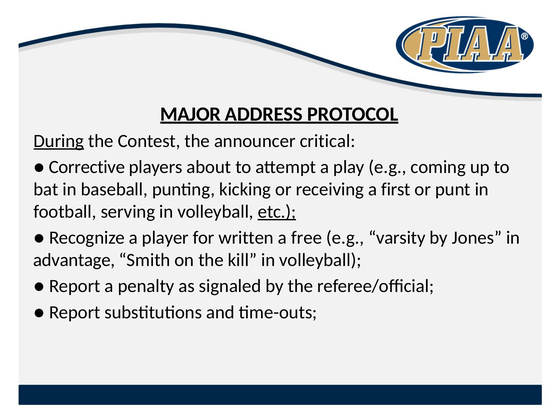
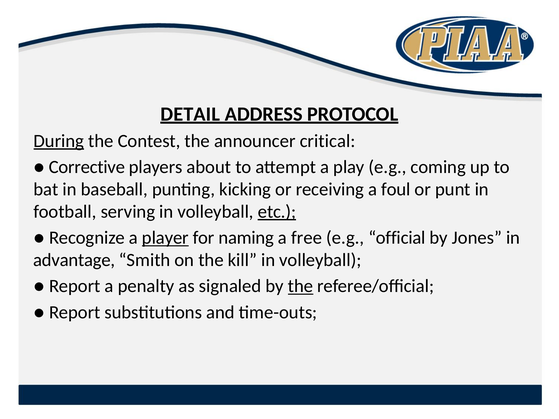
MAJOR: MAJOR -> DETAIL
first: first -> foul
player underline: none -> present
written: written -> naming
varsity: varsity -> official
the at (301, 286) underline: none -> present
